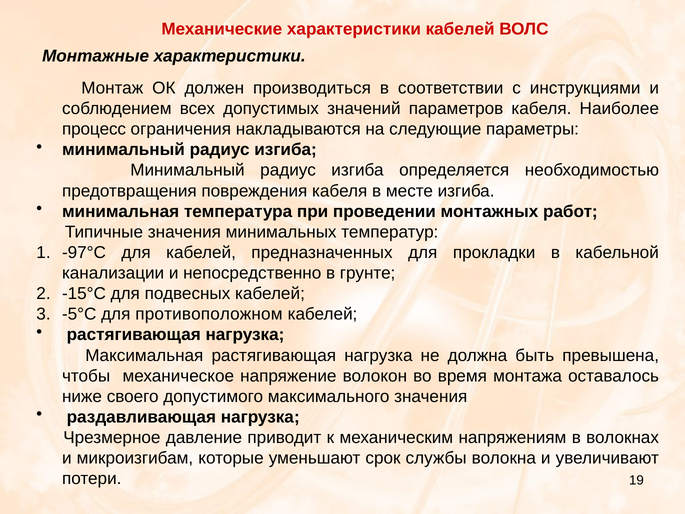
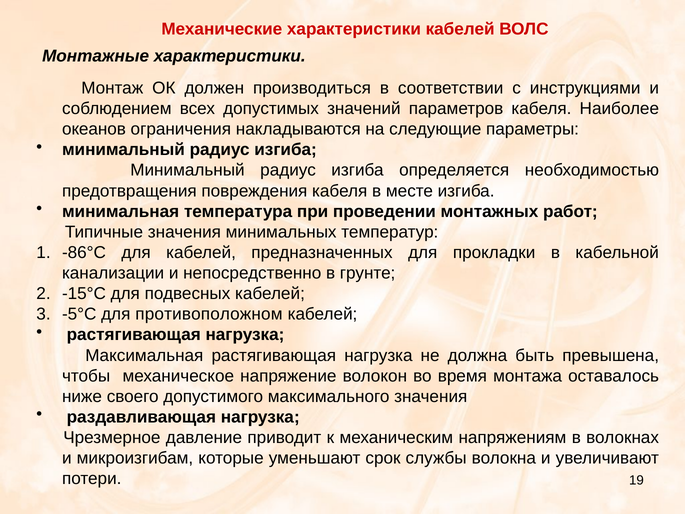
процесс: процесс -> океанов
-97°С: -97°С -> -86°С
